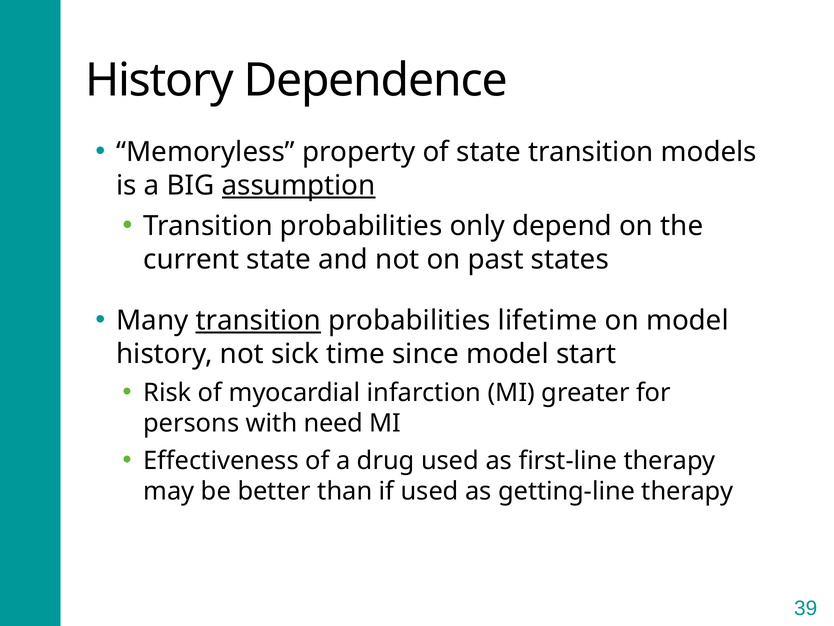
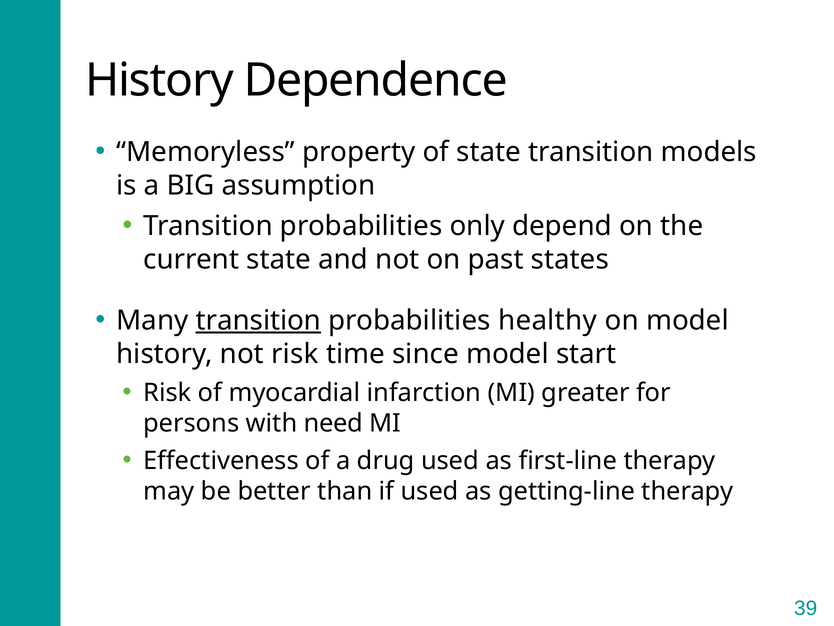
assumption underline: present -> none
lifetime: lifetime -> healthy
not sick: sick -> risk
